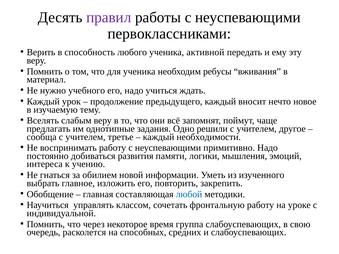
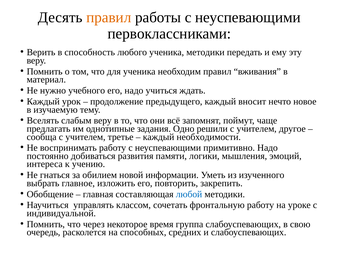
правил at (109, 17) colour: purple -> orange
ученика активной: активной -> методики
необходим ребусы: ребусы -> правил
